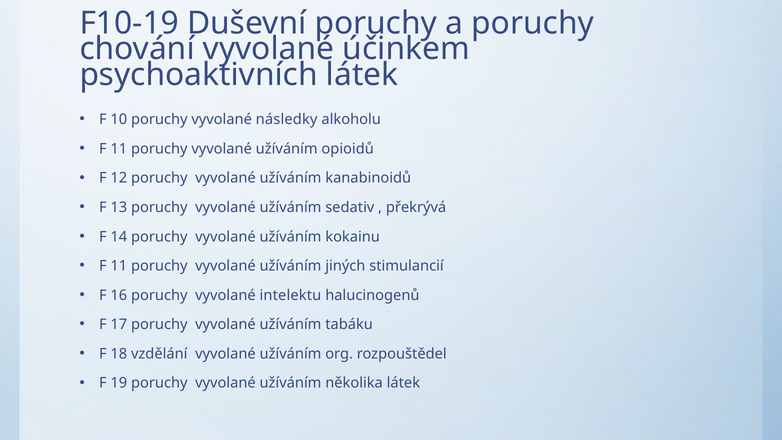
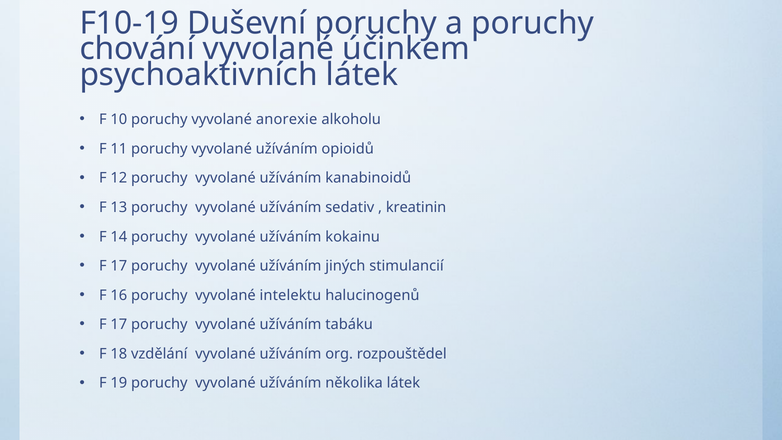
následky: následky -> anorexie
překrývá: překrývá -> kreatinin
11 at (119, 266): 11 -> 17
